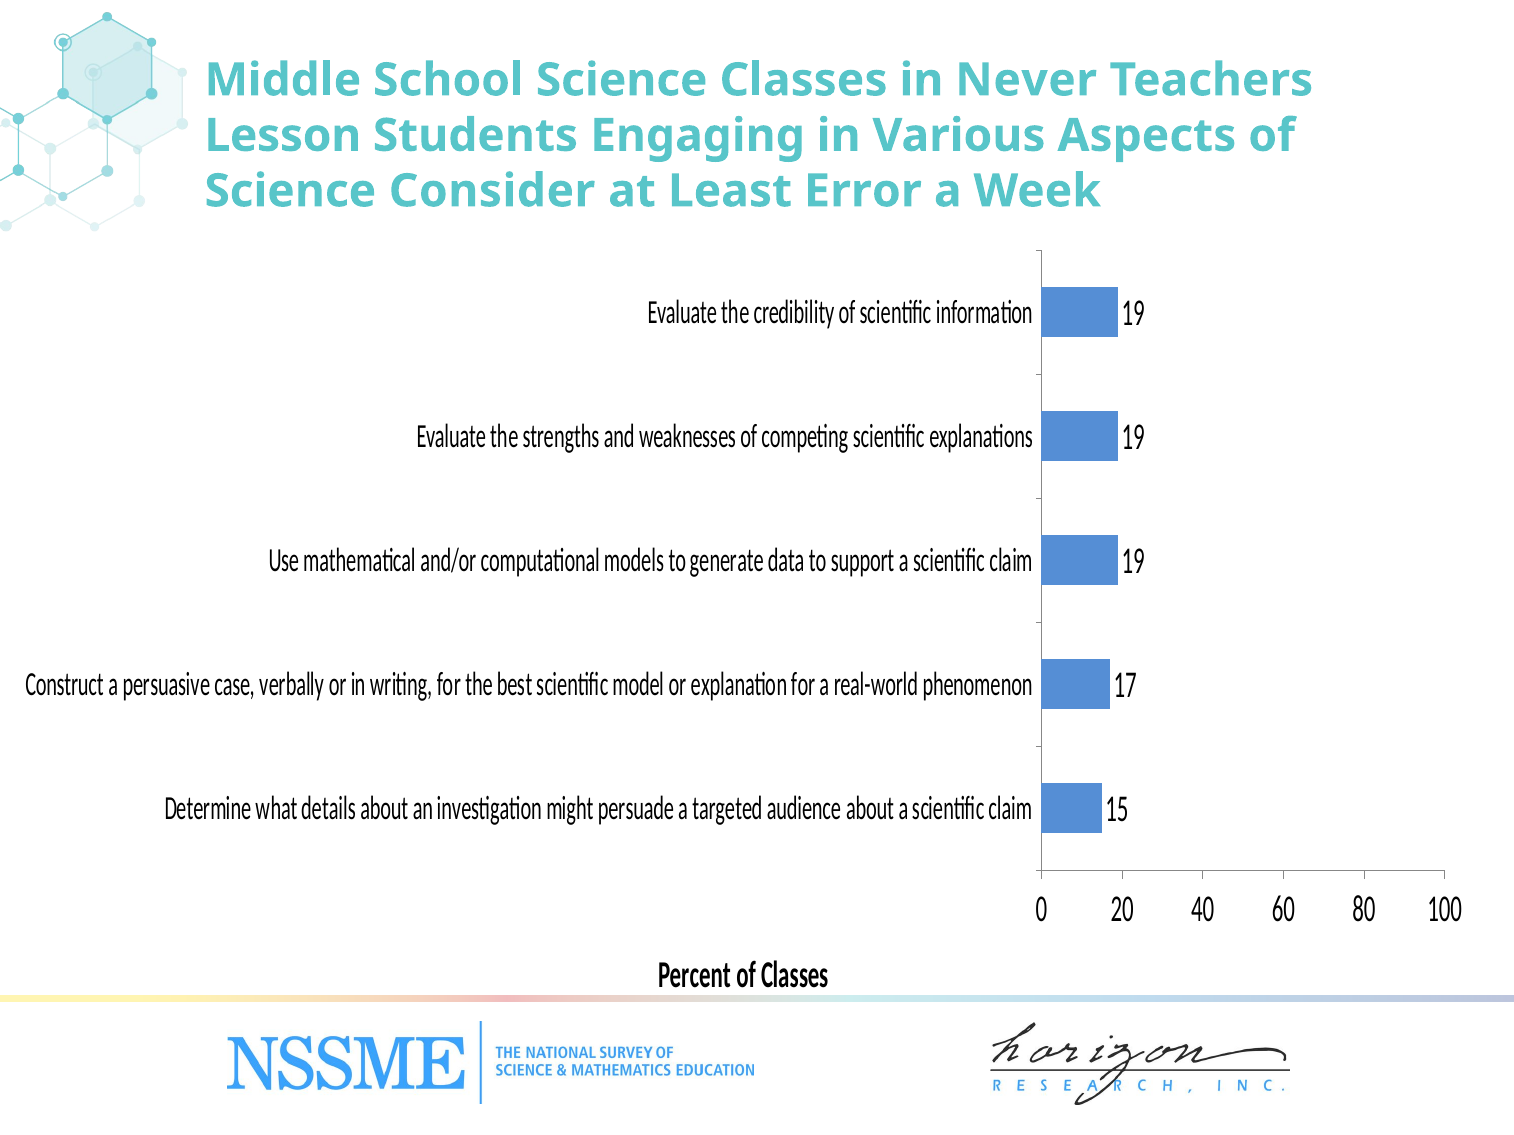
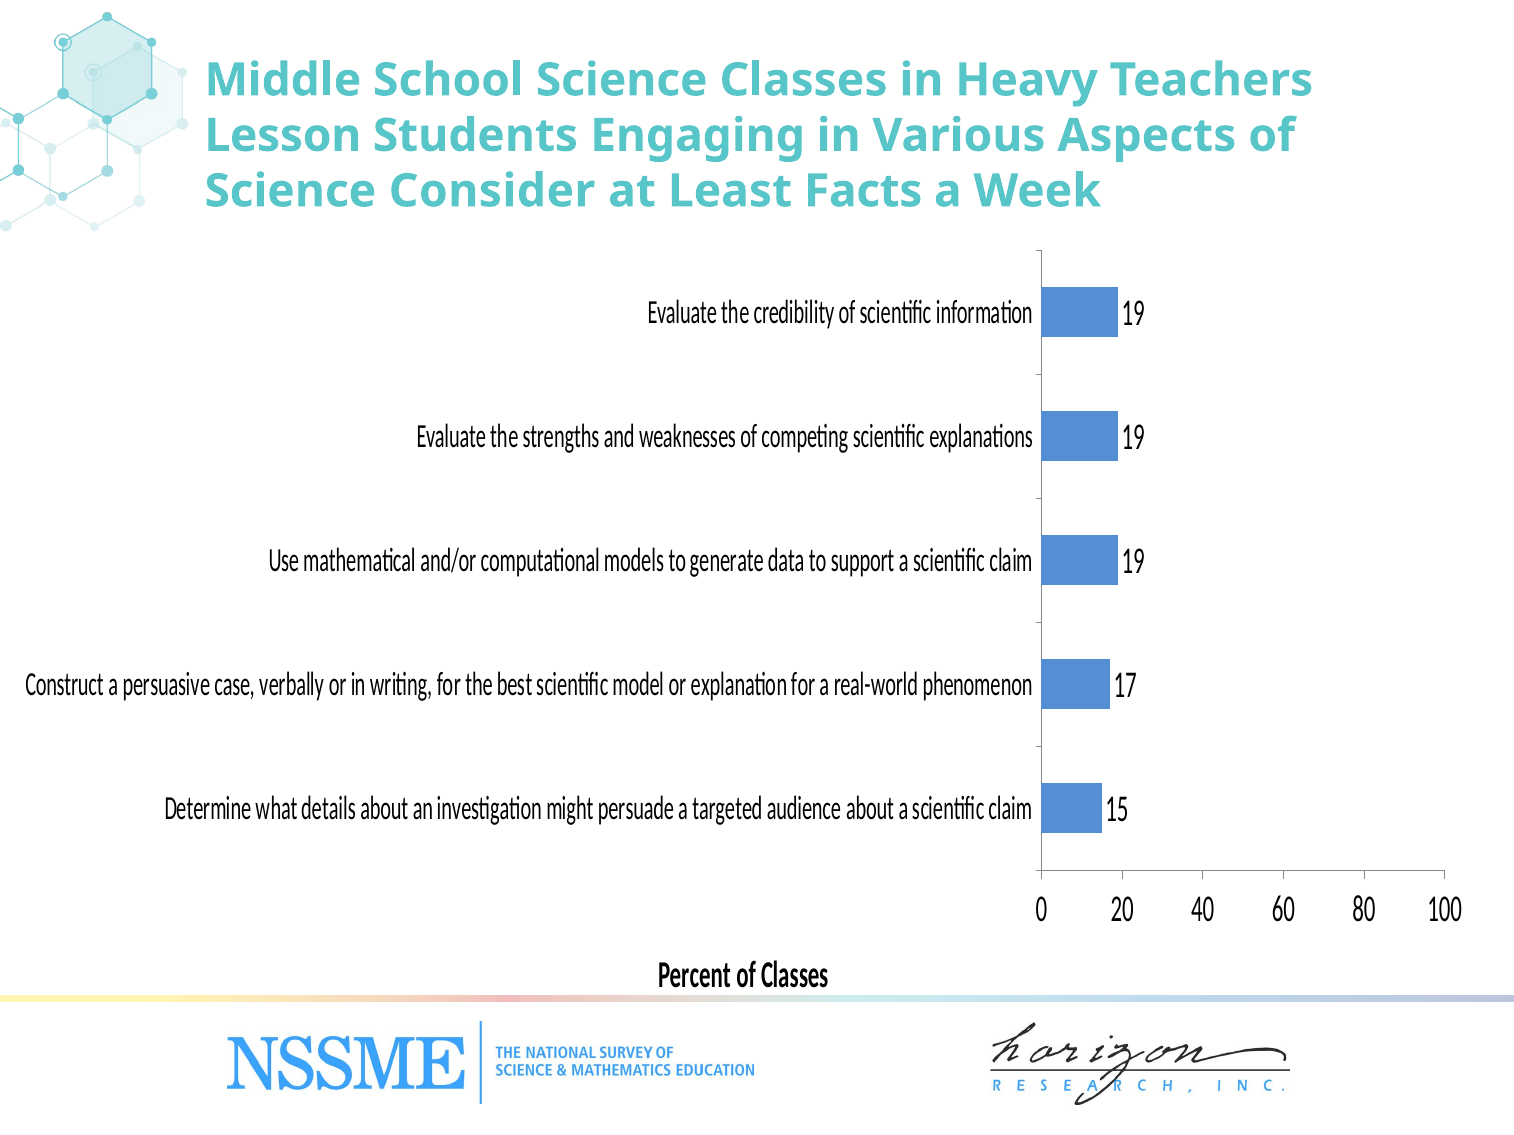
Never: Never -> Heavy
Error: Error -> Facts
